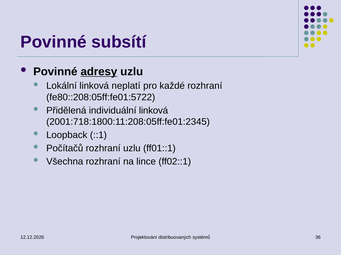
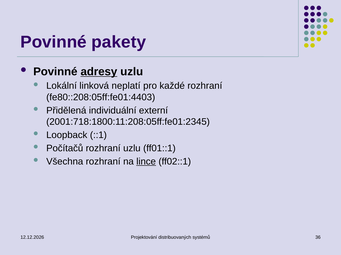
subsítí: subsítí -> pakety
fe80::208:05ff:fe01:5722: fe80::208:05ff:fe01:5722 -> fe80::208:05ff:fe01:4403
individuální linková: linková -> externí
lince underline: none -> present
